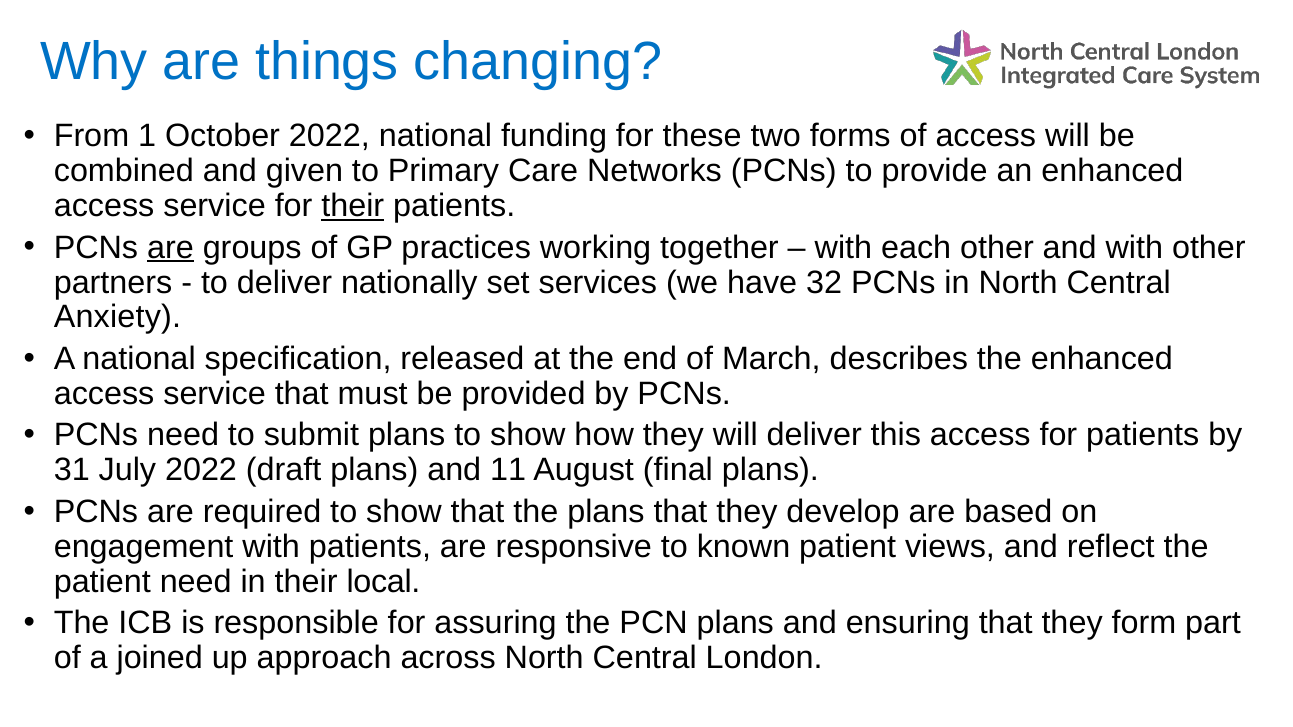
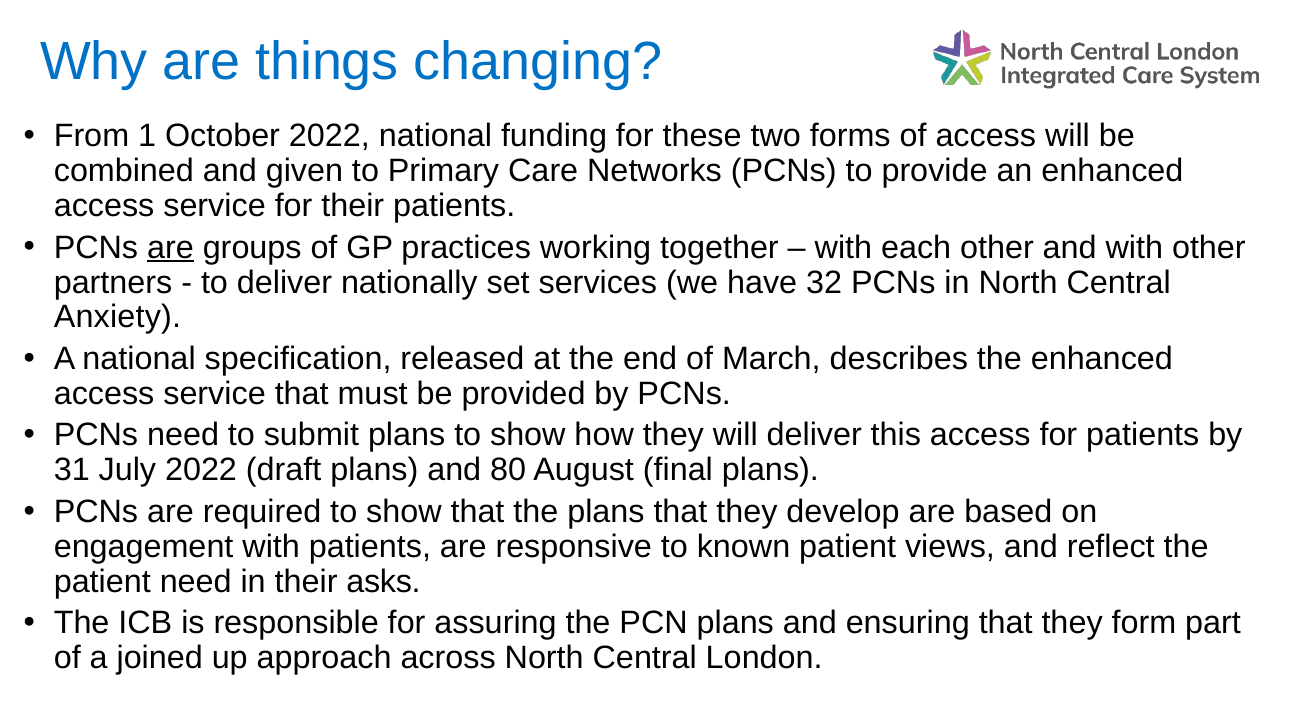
their at (353, 206) underline: present -> none
11: 11 -> 80
local: local -> asks
